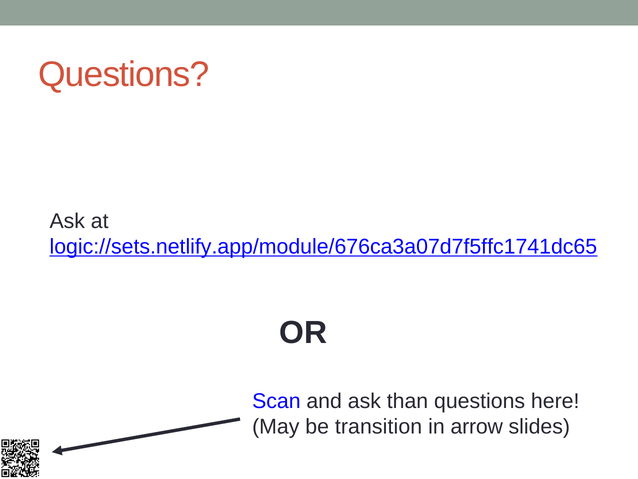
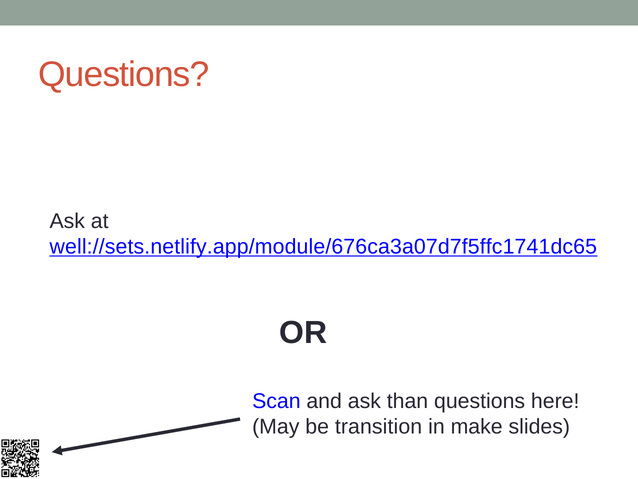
logic://sets.netlify.app/module/676ca3a07d7f5ffc1741dc65: logic://sets.netlify.app/module/676ca3a07d7f5ffc1741dc65 -> well://sets.netlify.app/module/676ca3a07d7f5ffc1741dc65
arrow: arrow -> make
